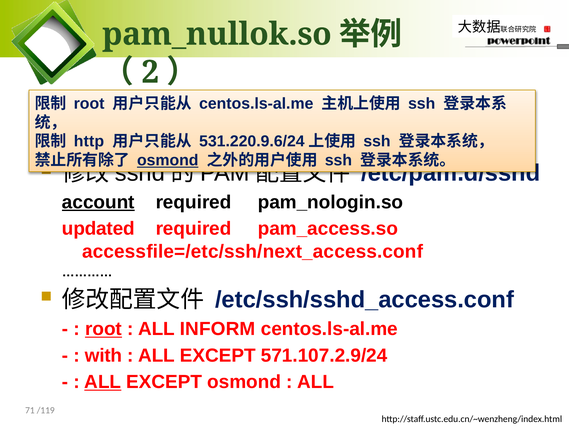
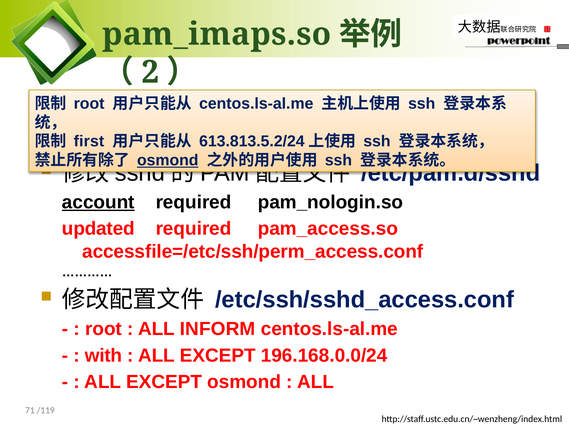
pam_nullok.so: pam_nullok.so -> pam_imaps.so
http: http -> first
531.220.9.6/24: 531.220.9.6/24 -> 613.813.5.2/24
accessfile=/etc/ssh/next_access.conf: accessfile=/etc/ssh/next_access.conf -> accessfile=/etc/ssh/perm_access.conf
root at (103, 329) underline: present -> none
571.107.2.9/24: 571.107.2.9/24 -> 196.168.0.0/24
ALL at (103, 382) underline: present -> none
